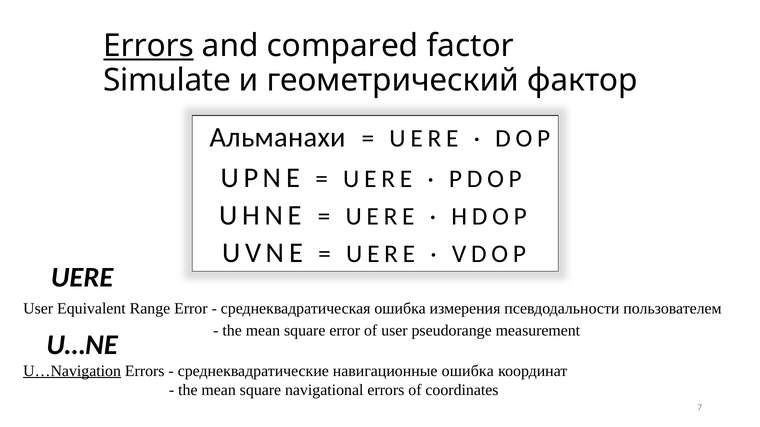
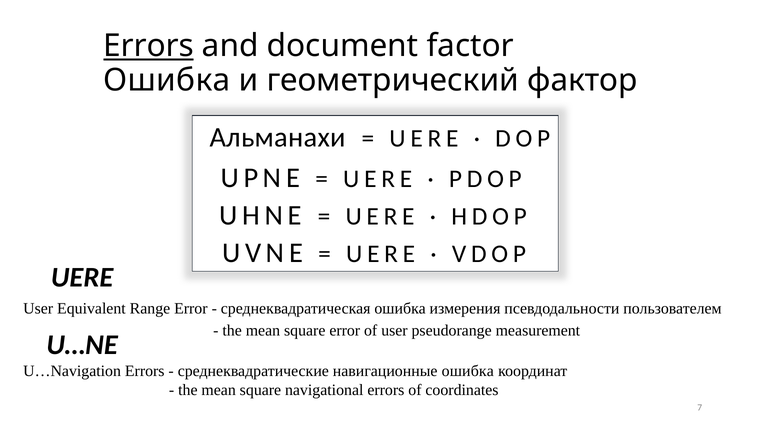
compared: compared -> document
Simulate at (167, 80): Simulate -> Ошибка
U…Navigation underline: present -> none
